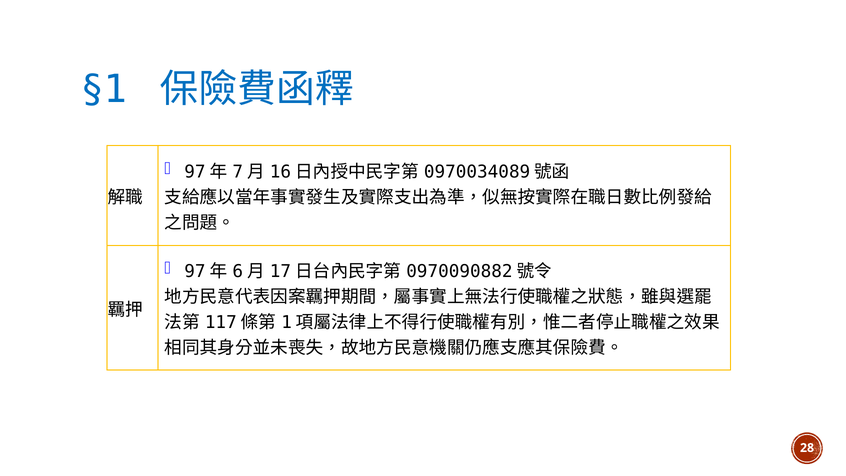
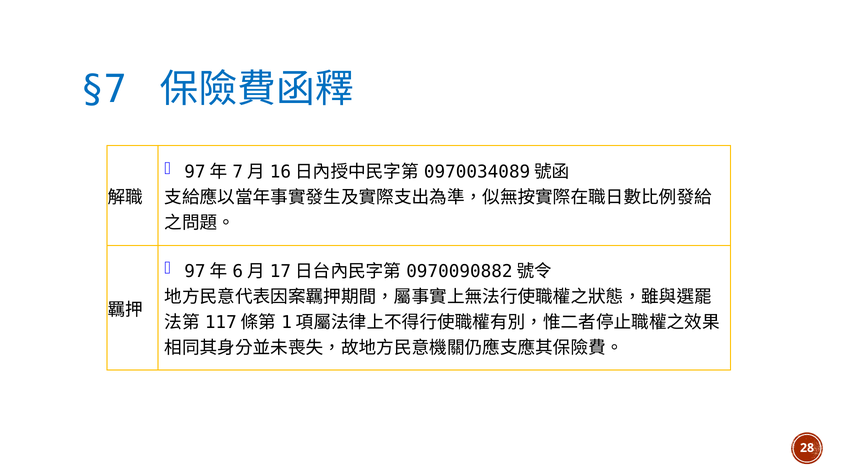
§1: §1 -> §7
